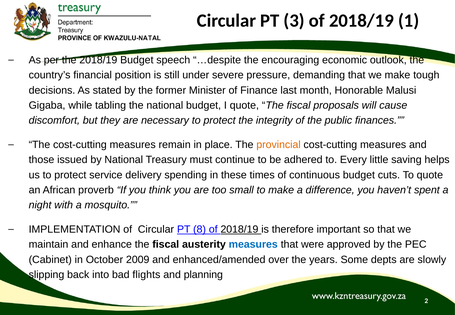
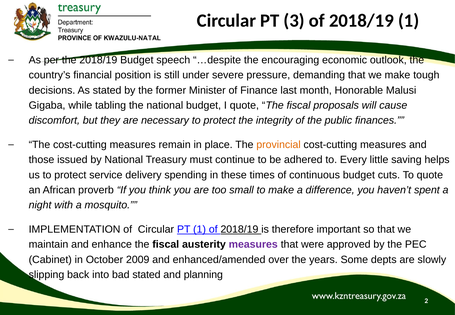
PT 8: 8 -> 1
measures at (253, 244) colour: blue -> purple
bad flights: flights -> stated
